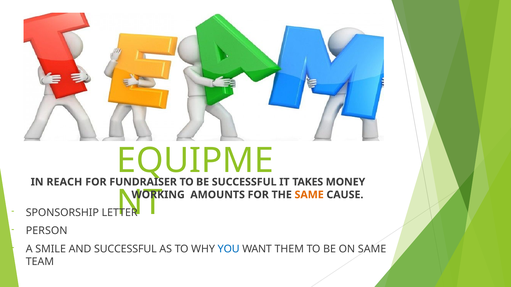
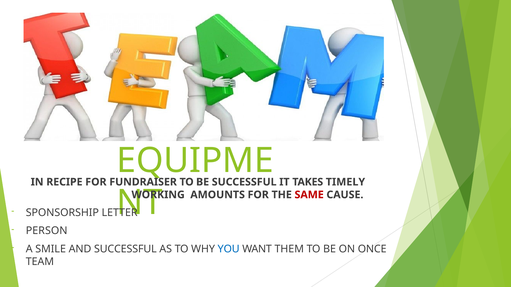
REACH: REACH -> RECIPE
MONEY: MONEY -> TIMELY
SAME at (309, 195) colour: orange -> red
ON SAME: SAME -> ONCE
